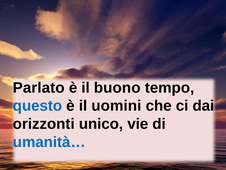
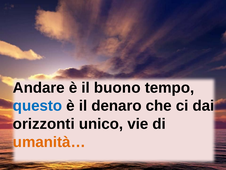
Parlato: Parlato -> Andare
uomini: uomini -> denaro
umanità… colour: blue -> orange
